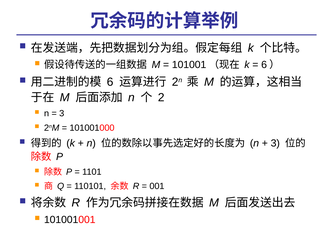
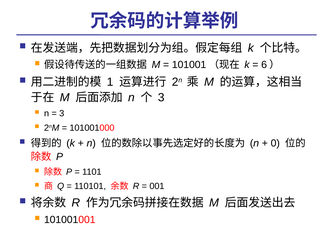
6: 6 -> 1
2 at (161, 98): 2 -> 3
3 at (275, 143): 3 -> 0
